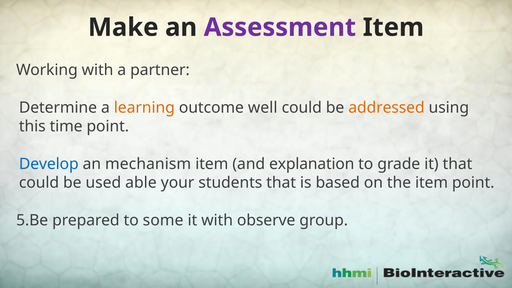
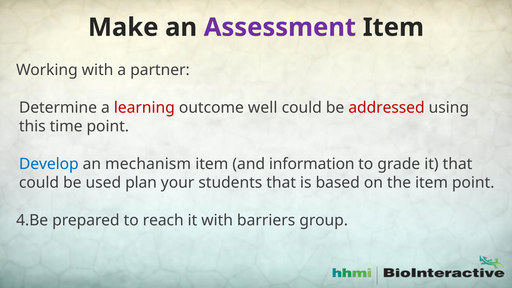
learning colour: orange -> red
addressed colour: orange -> red
explanation: explanation -> information
able: able -> plan
5.Be: 5.Be -> 4.Be
some: some -> reach
observe: observe -> barriers
